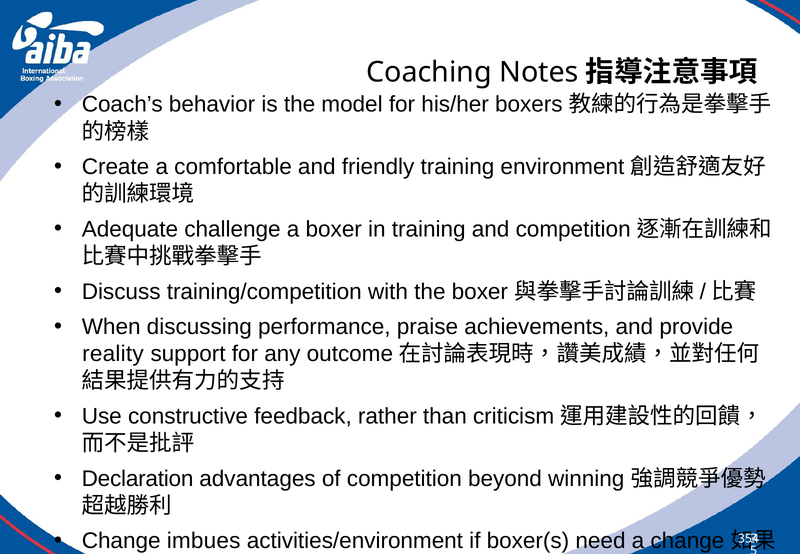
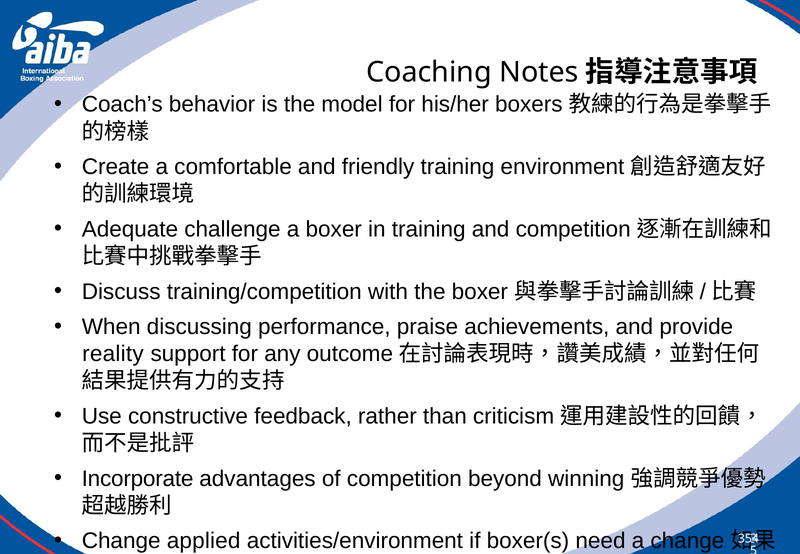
Declaration: Declaration -> Incorporate
imbues: imbues -> applied
